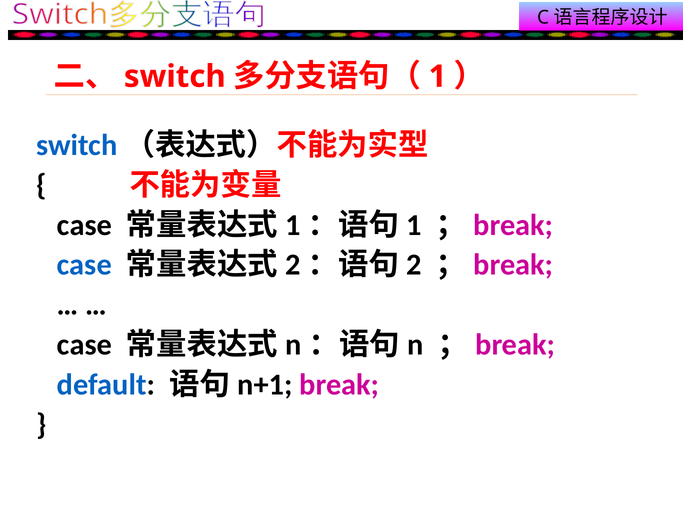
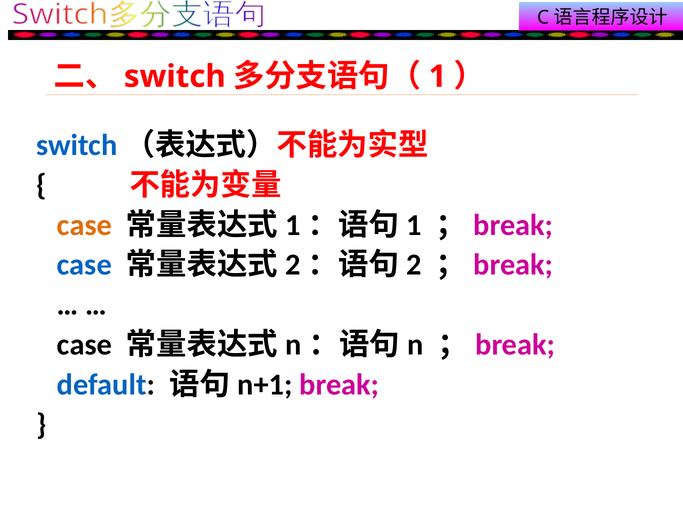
case at (84, 225) colour: black -> orange
